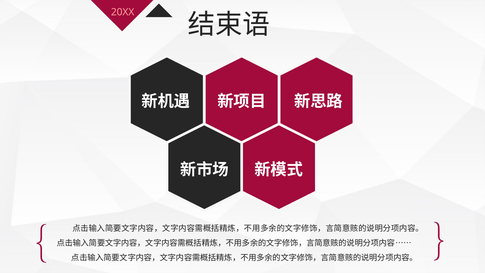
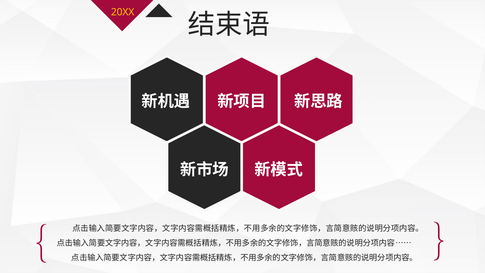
20XX colour: pink -> yellow
